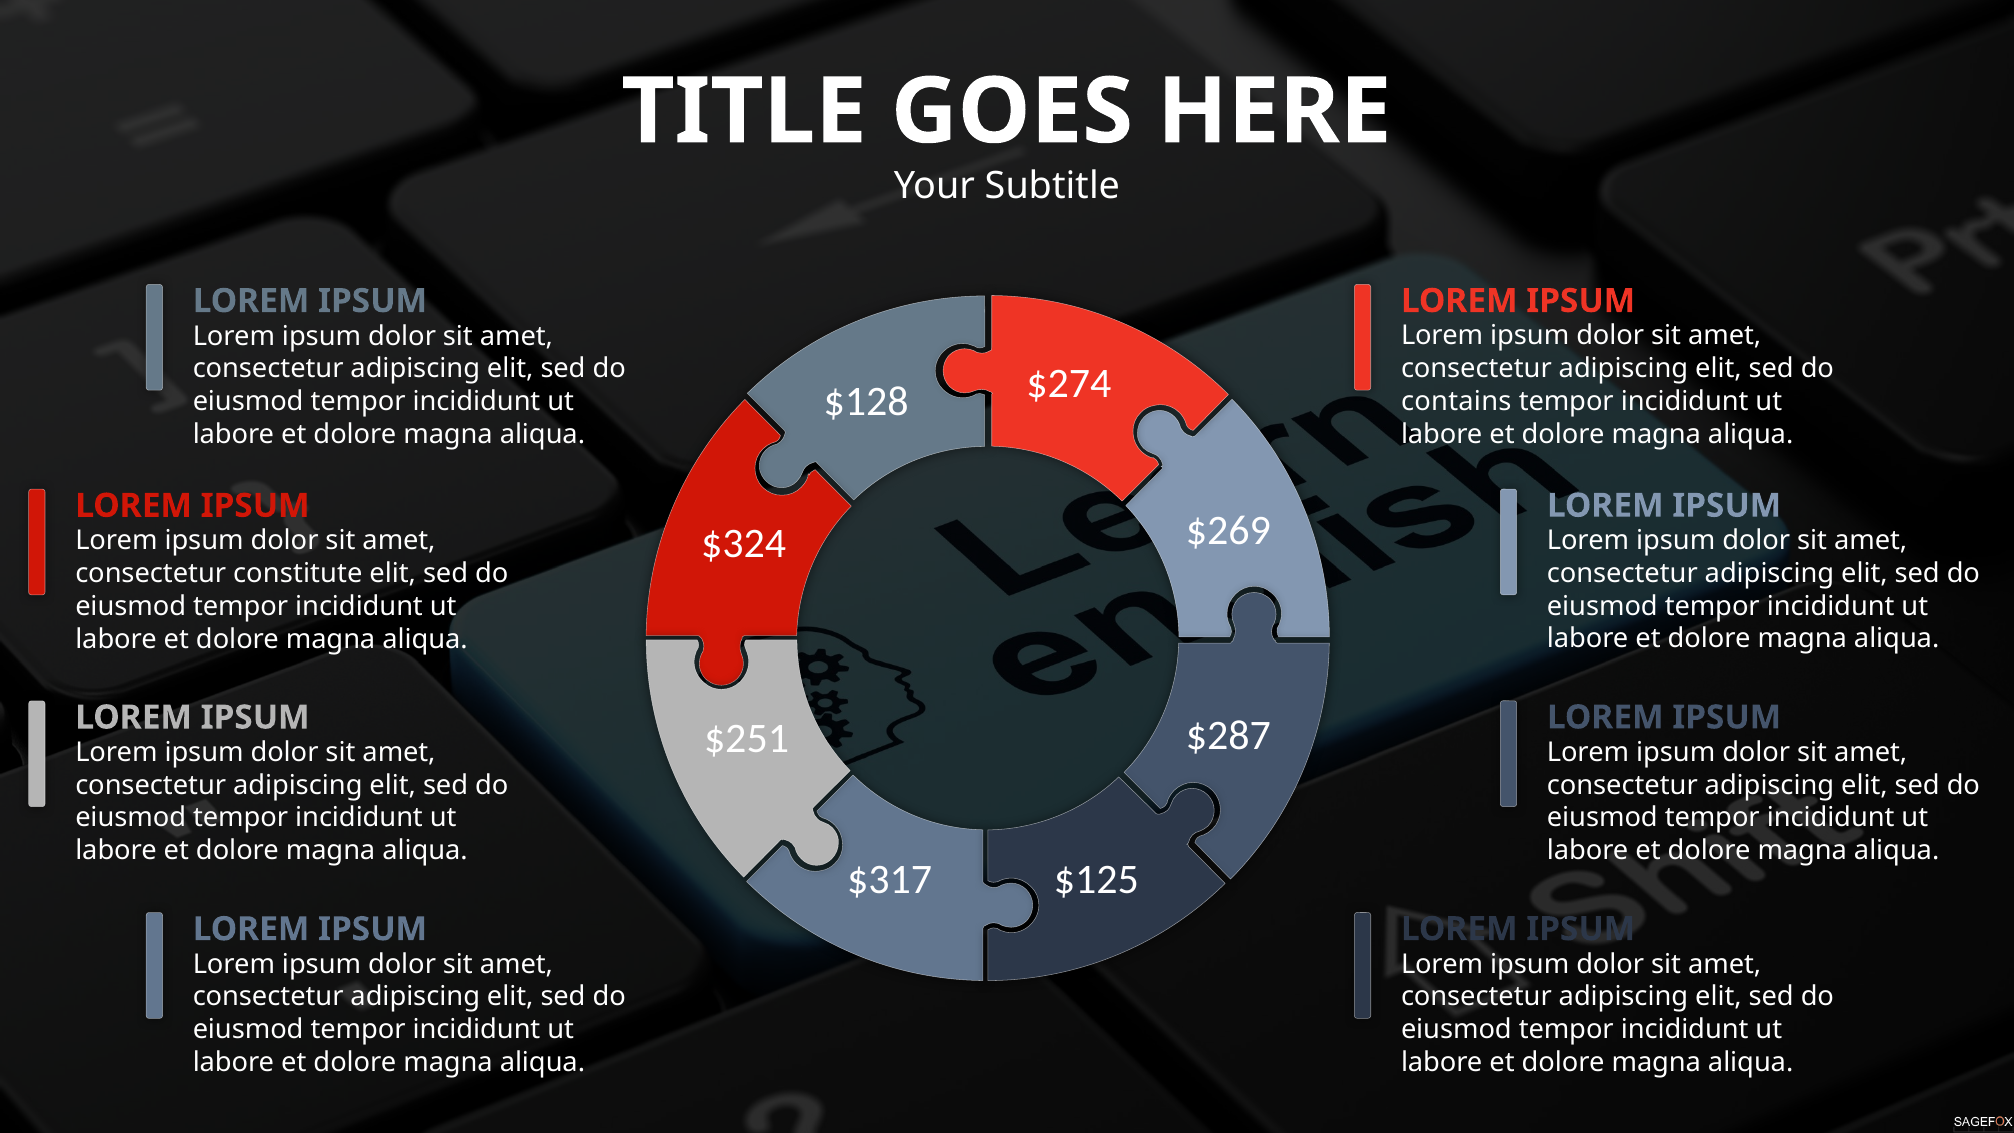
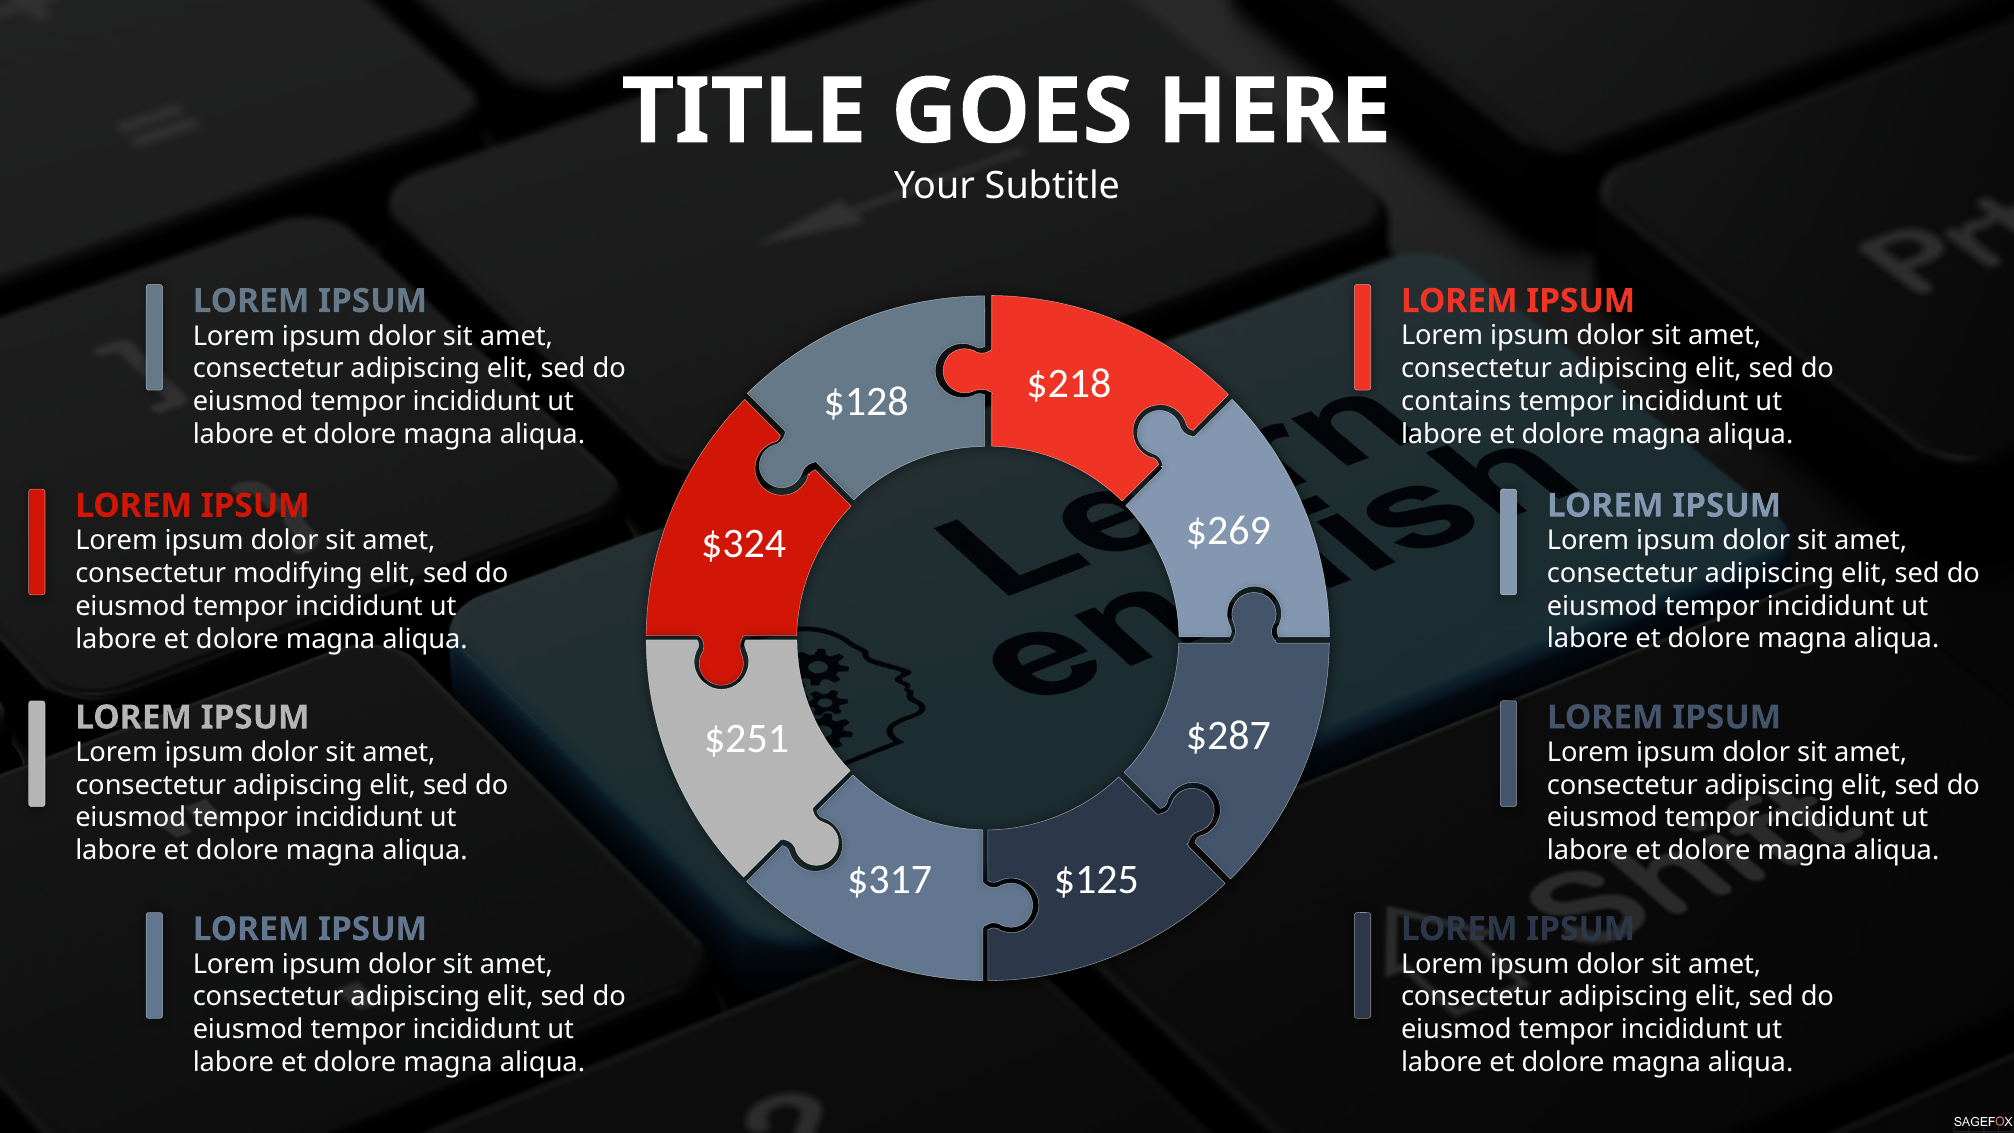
$274: $274 -> $218
constitute: constitute -> modifying
